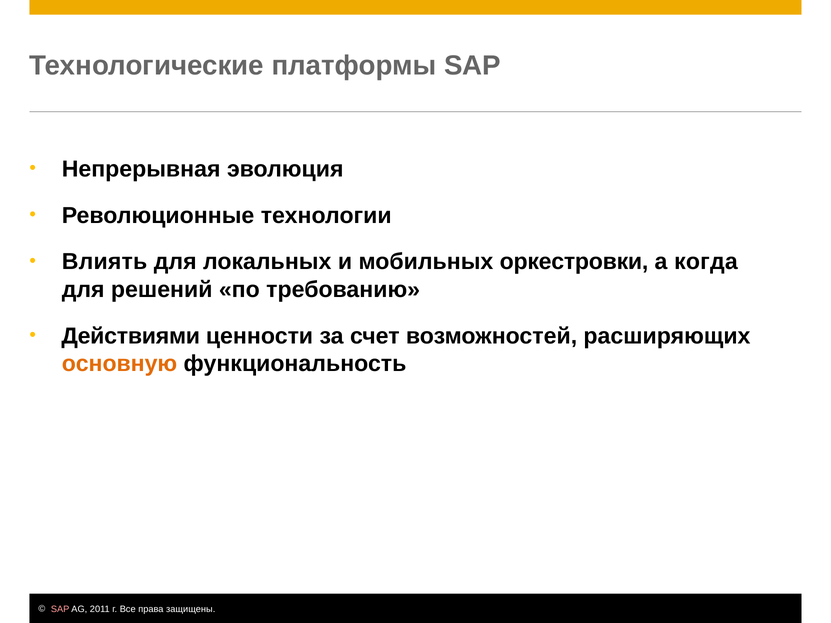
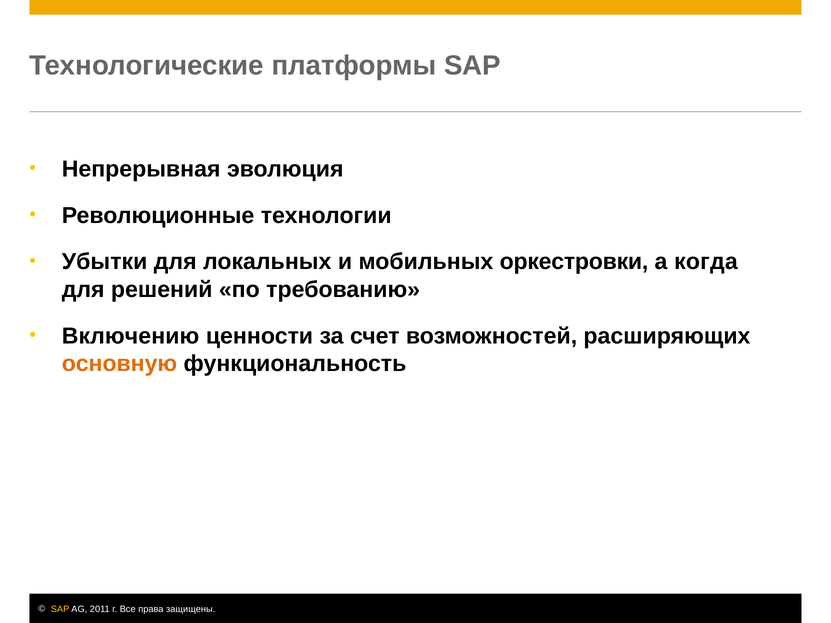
Влиять: Влиять -> Убытки
Действиями: Действиями -> Включению
SAP at (60, 609) colour: pink -> yellow
